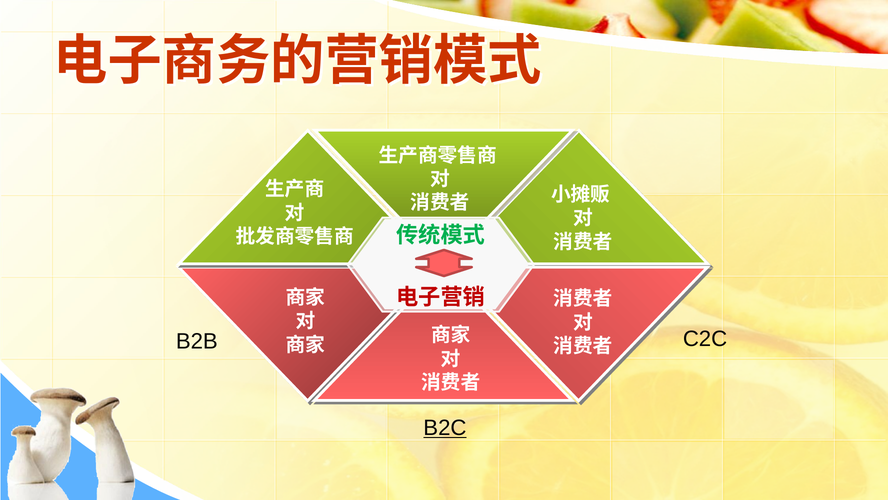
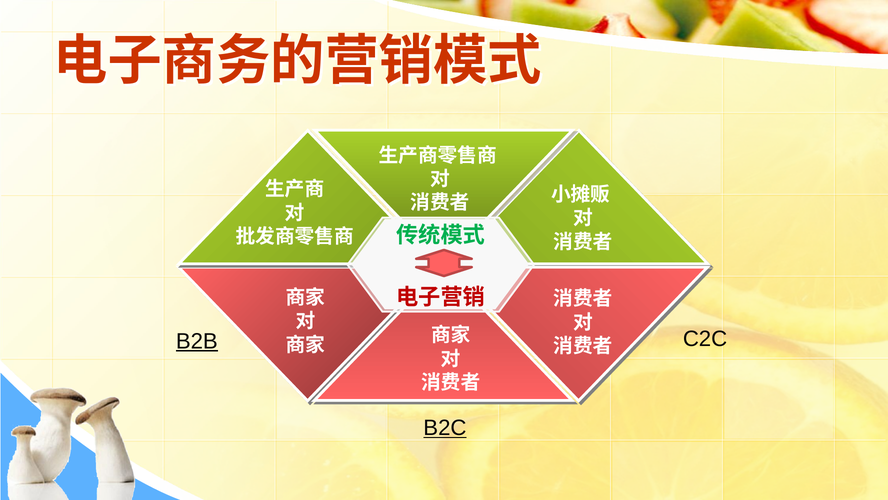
B2B underline: none -> present
